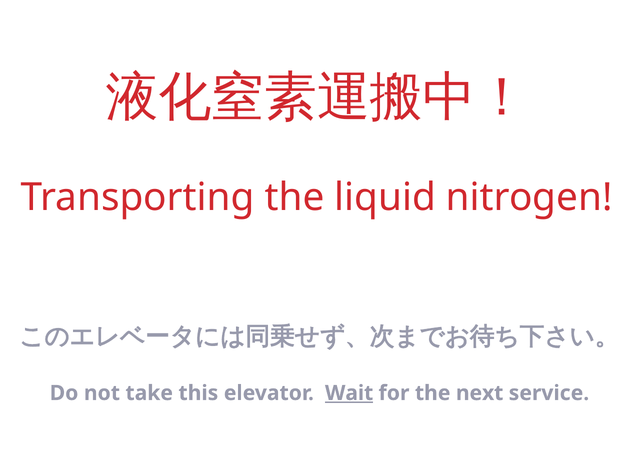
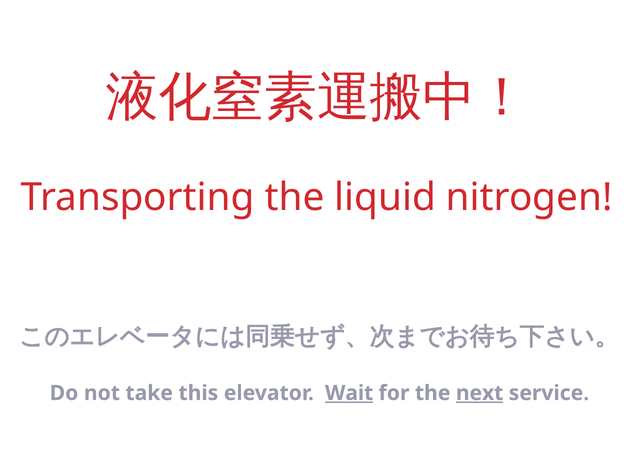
next underline: none -> present
